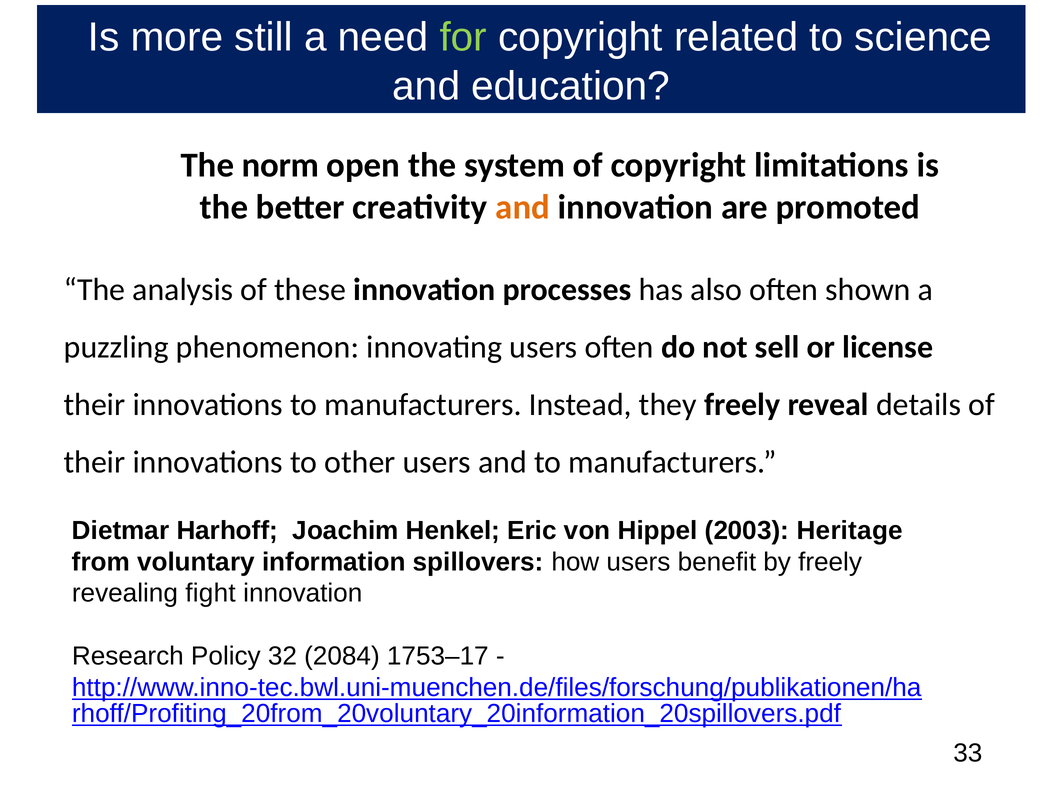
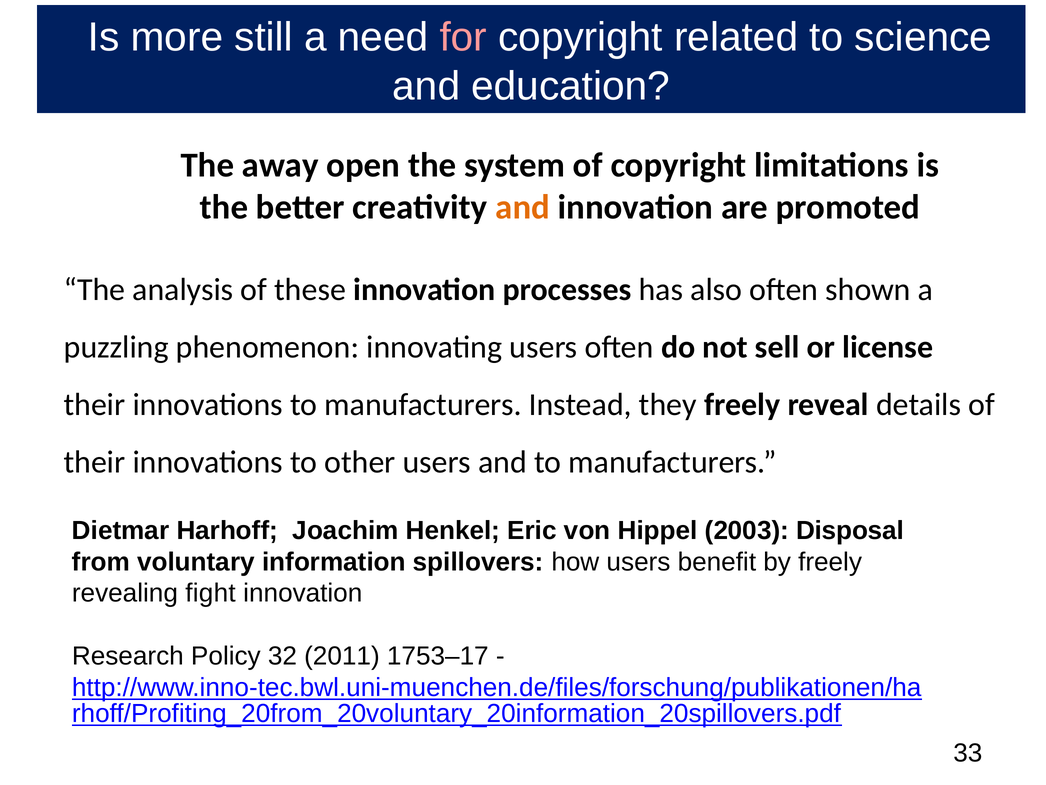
for at (463, 37) colour: light green -> pink
norm: norm -> away
Heritage: Heritage -> Disposal
2084: 2084 -> 2011
